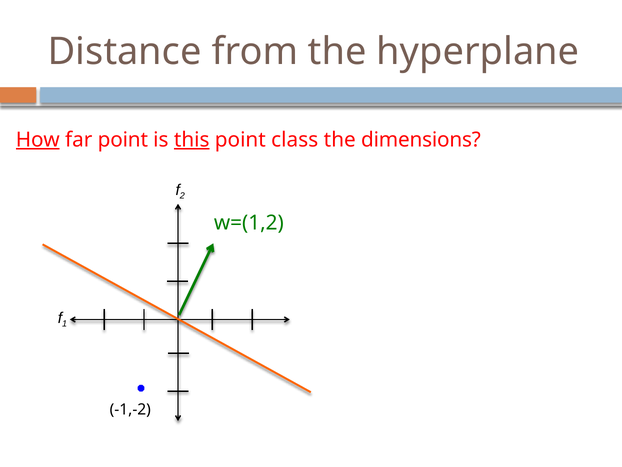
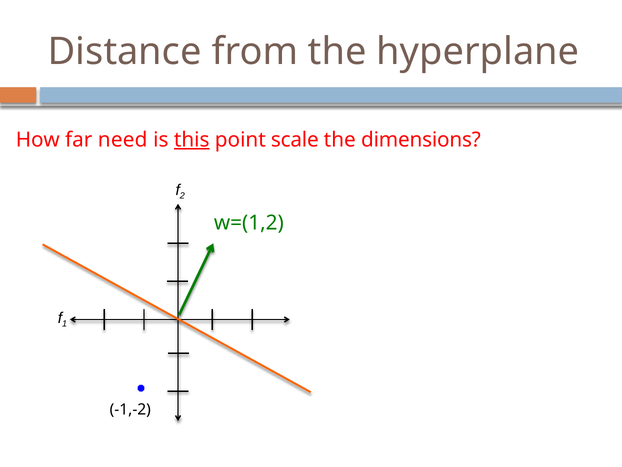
How underline: present -> none
far point: point -> need
class: class -> scale
